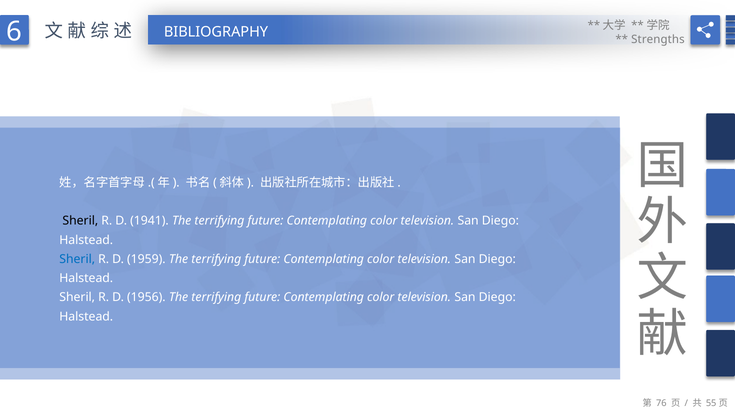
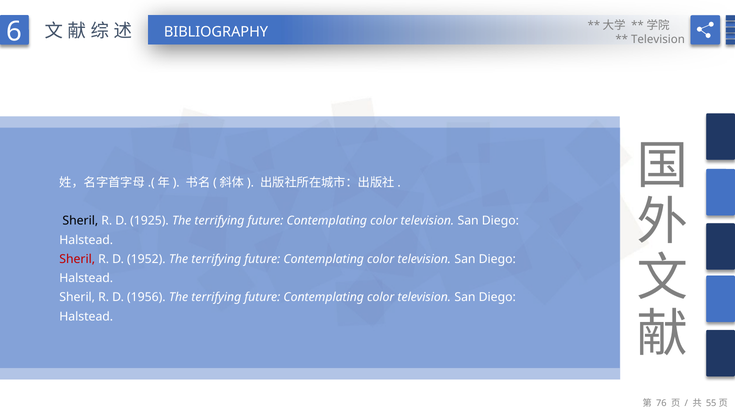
Strengths at (658, 39): Strengths -> Television
1941: 1941 -> 1925
Sheril at (77, 259) colour: blue -> red
1959: 1959 -> 1952
